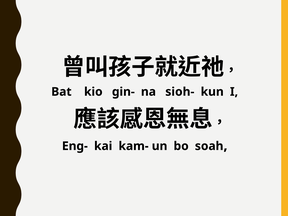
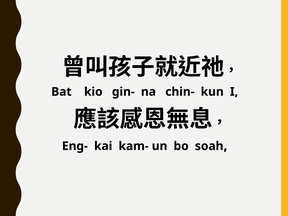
sioh-: sioh- -> chin-
